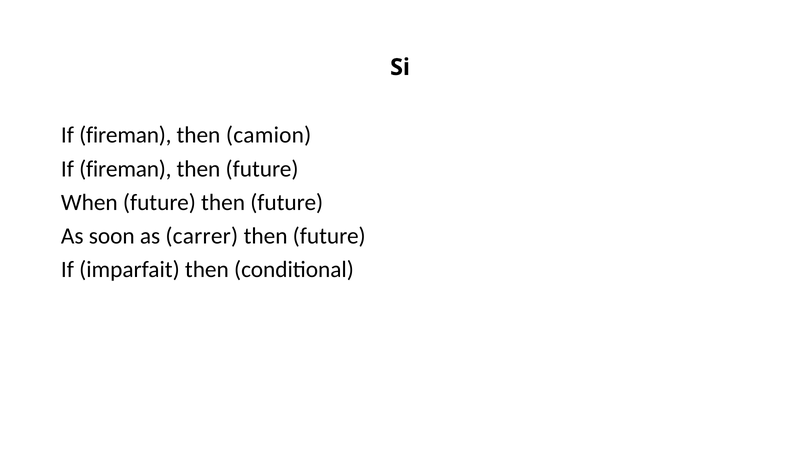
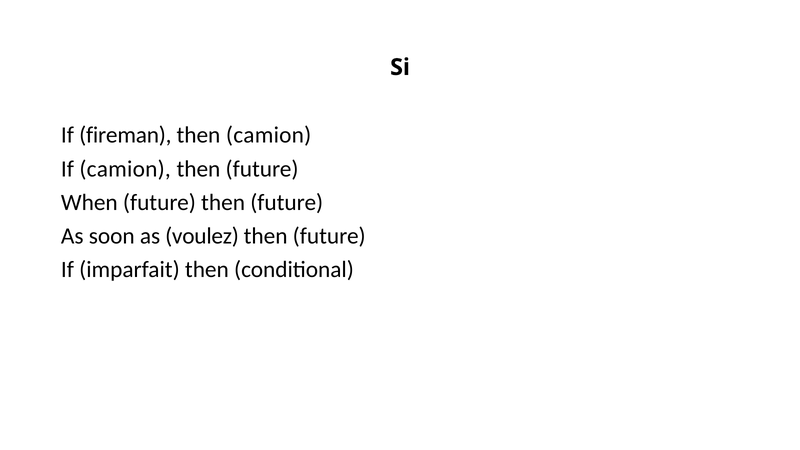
fireman at (125, 169): fireman -> camion
carrer: carrer -> voulez
